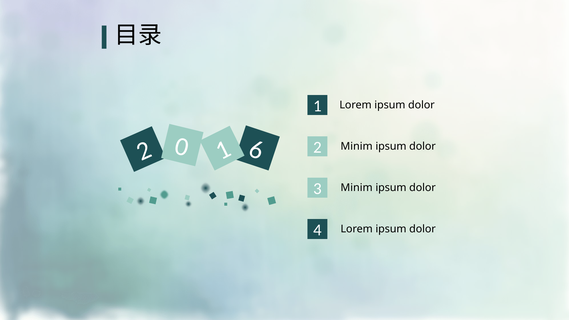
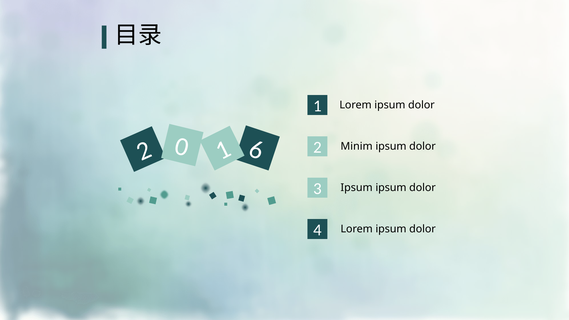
Minim at (357, 188): Minim -> Ipsum
